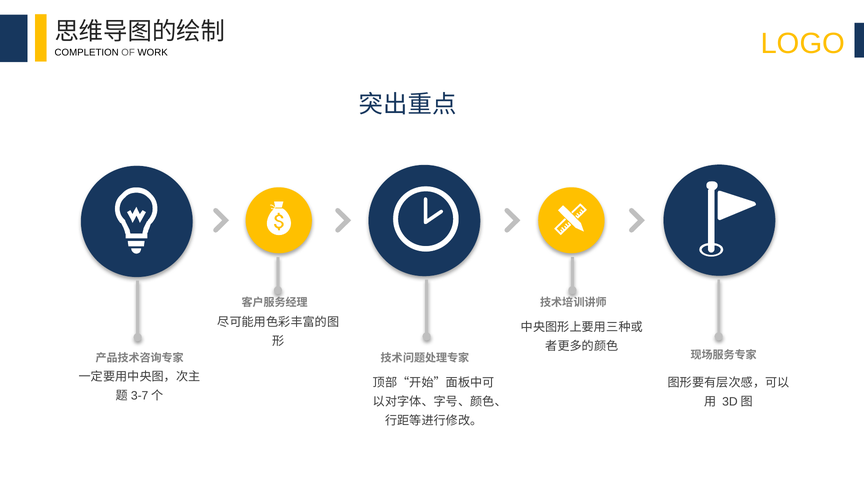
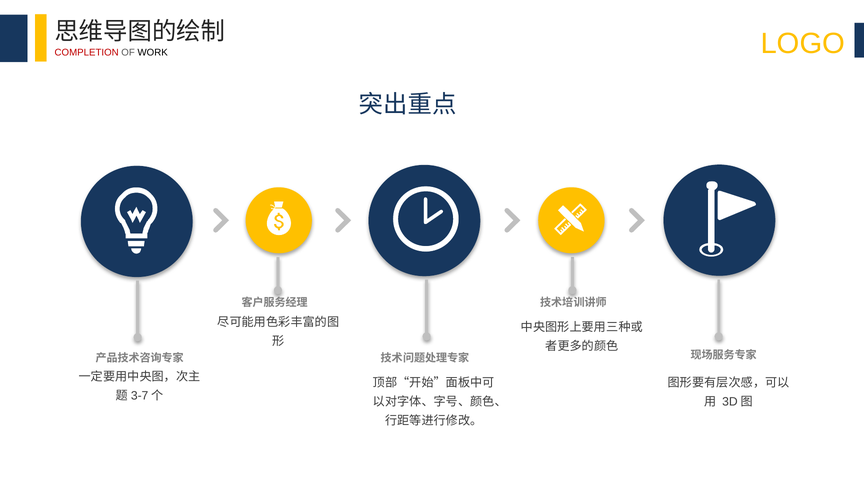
COMPLETION colour: black -> red
